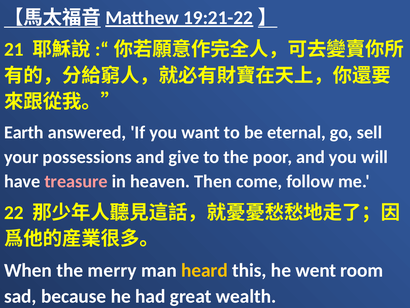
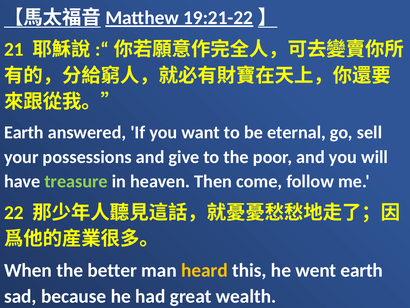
treasure colour: pink -> light green
merry: merry -> better
went room: room -> earth
